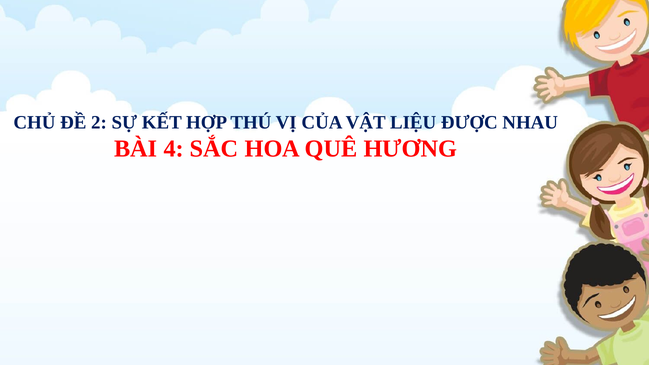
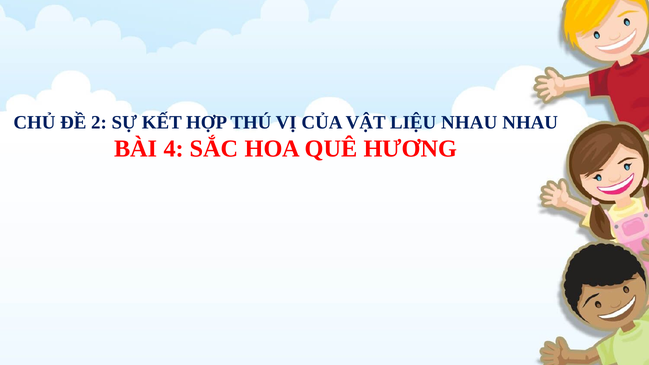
LIỆU ĐƯỢC: ĐƯỢC -> NHAU
